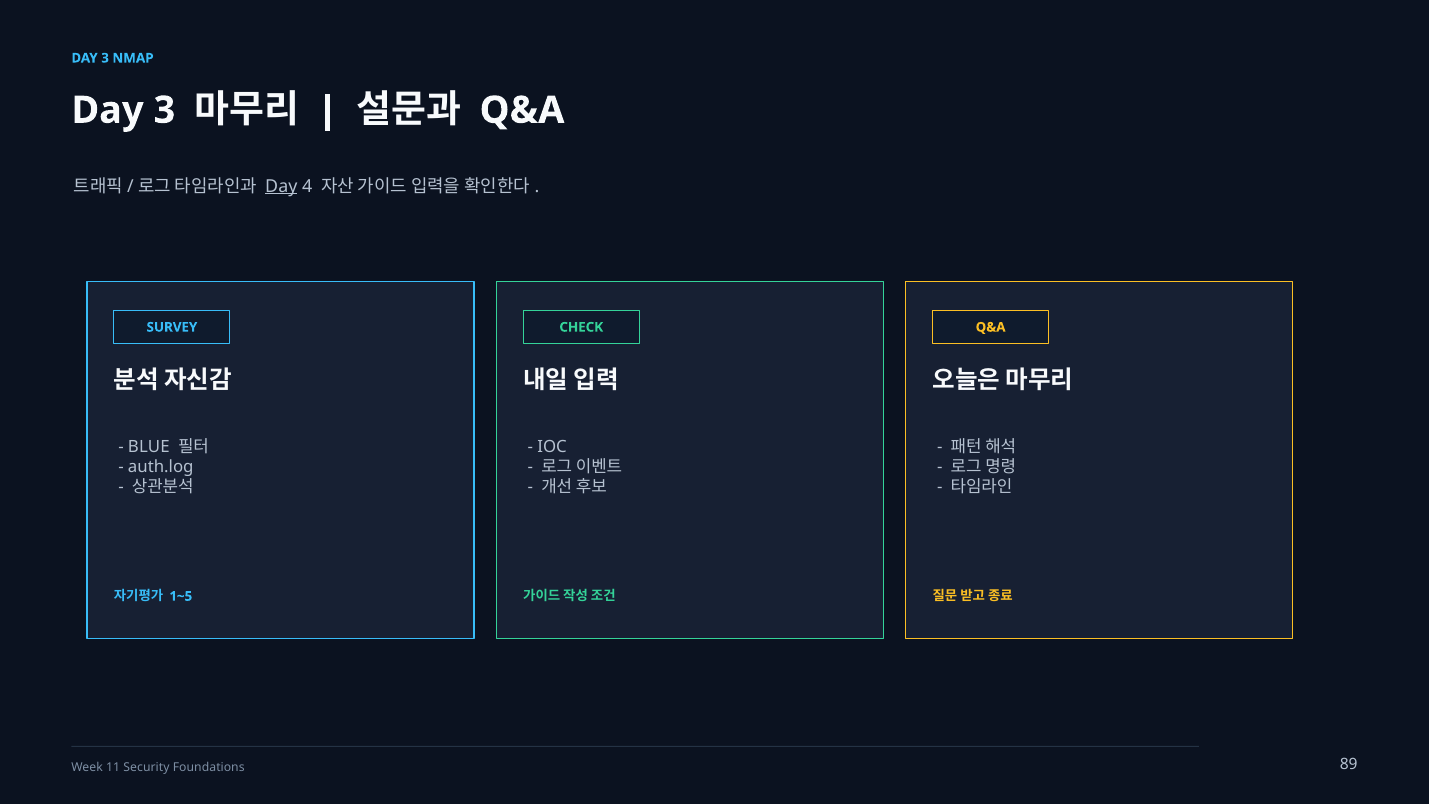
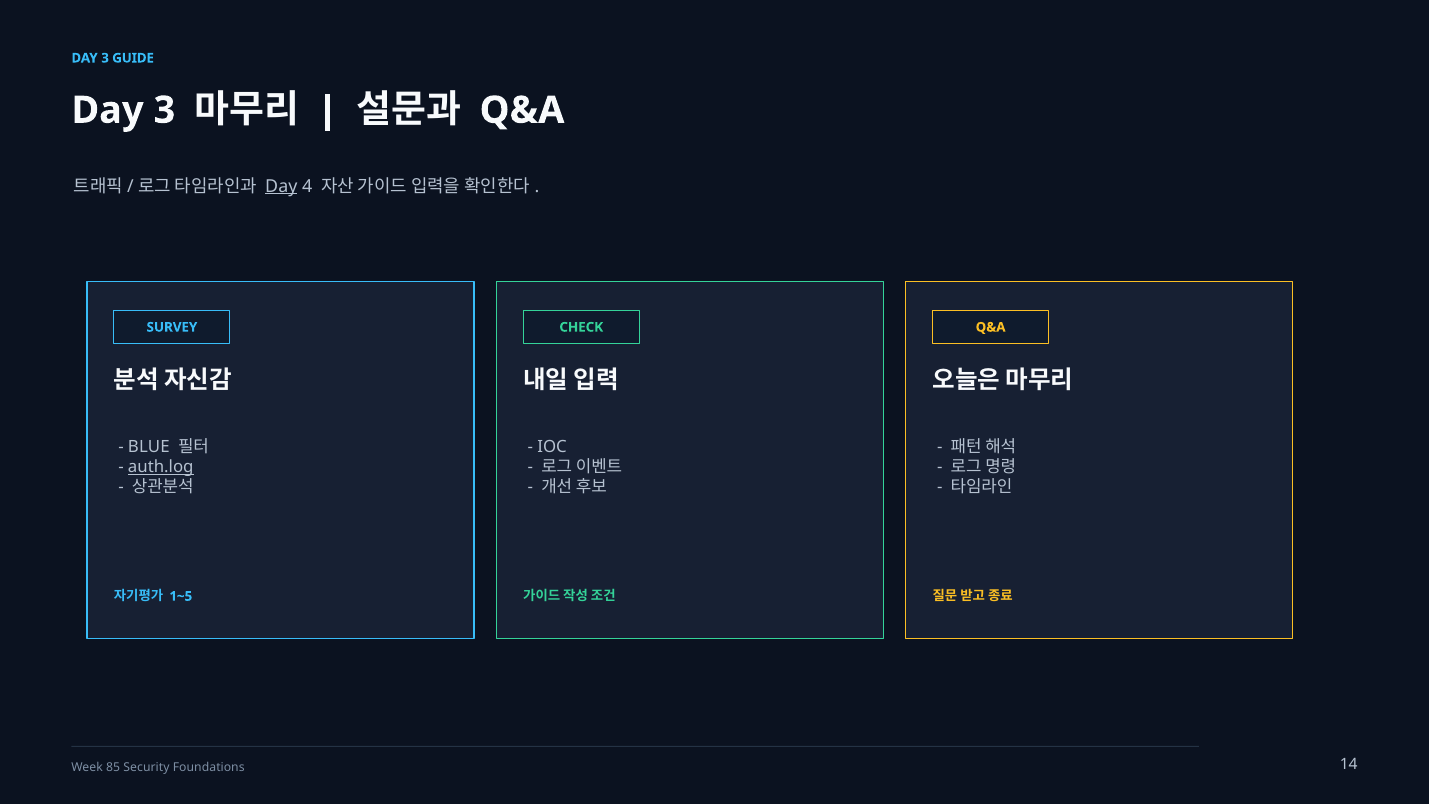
NMAP: NMAP -> GUIDE
auth.log underline: none -> present
11: 11 -> 85
89: 89 -> 14
